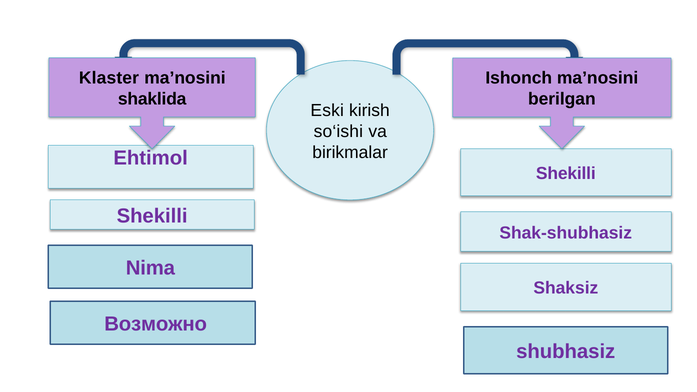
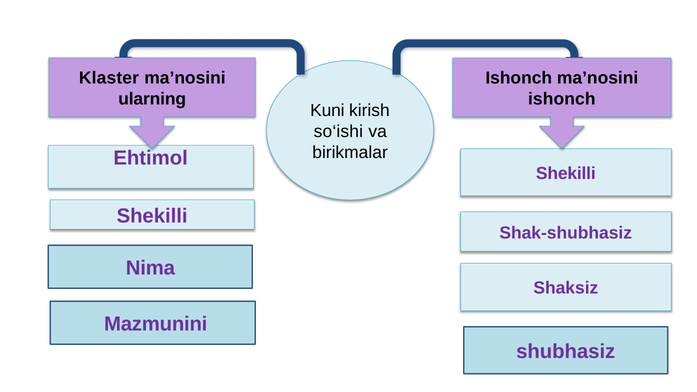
shaklida: shaklida -> ularning
berilgan at (562, 99): berilgan -> ishonch
Eski: Eski -> Kuni
Возможно: Возможно -> Mazmunini
